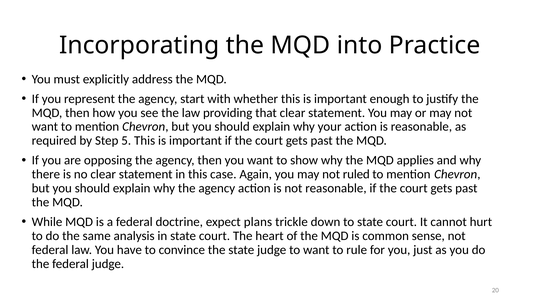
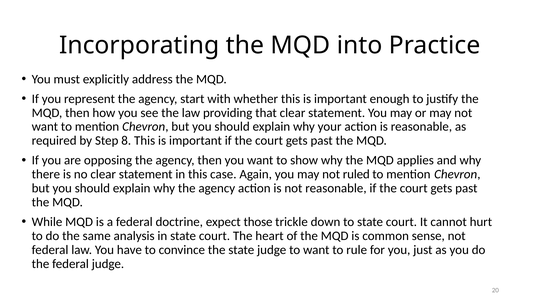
5: 5 -> 8
plans: plans -> those
